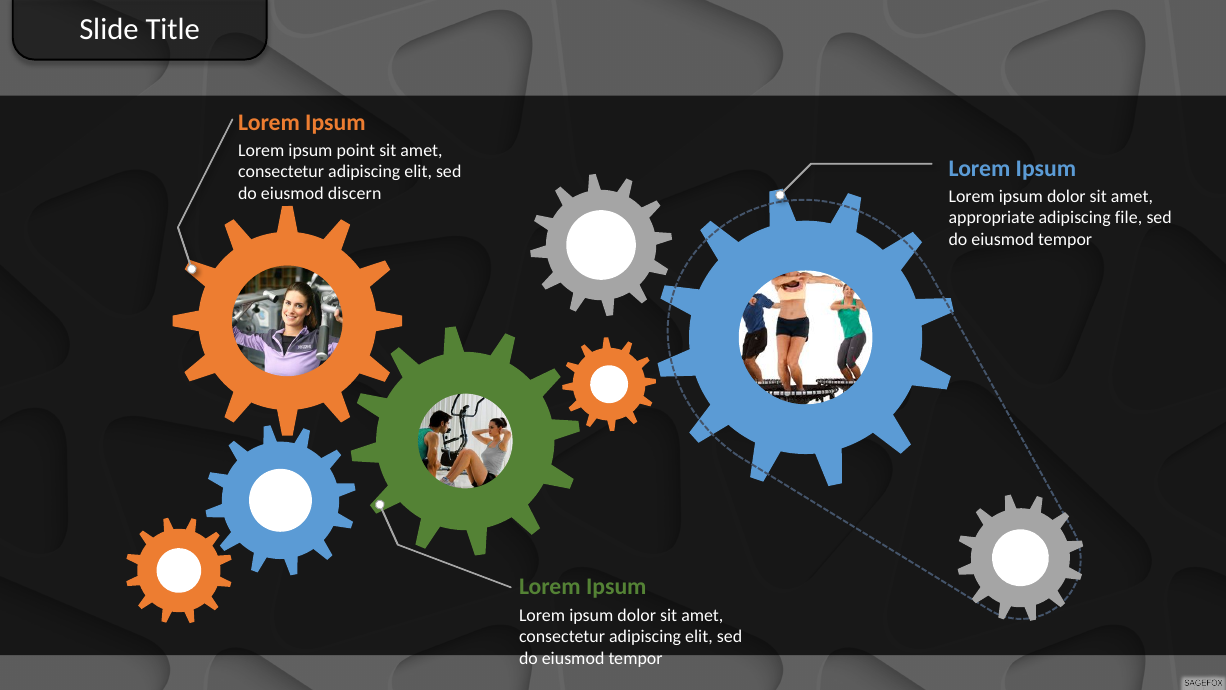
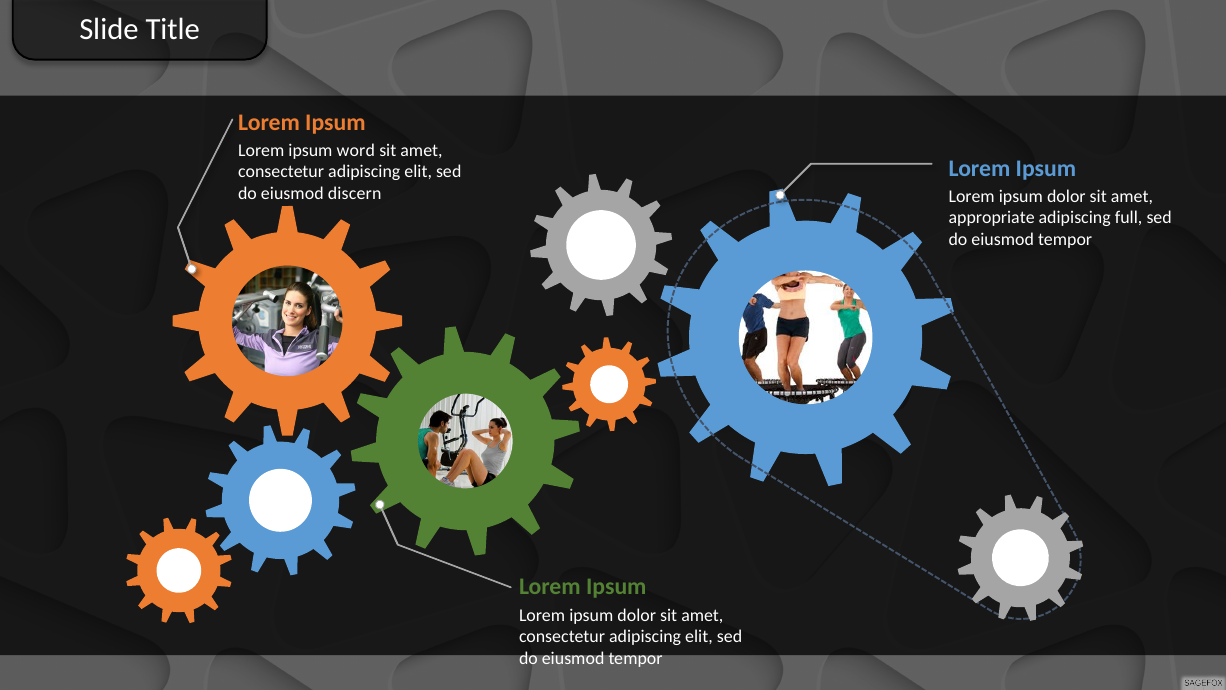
point: point -> word
file: file -> full
